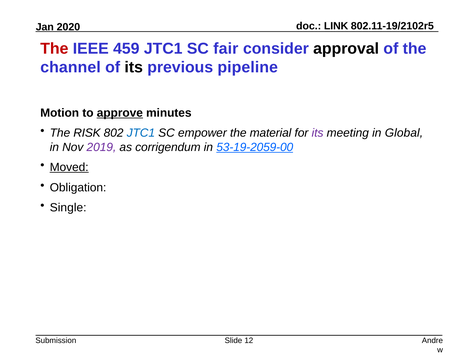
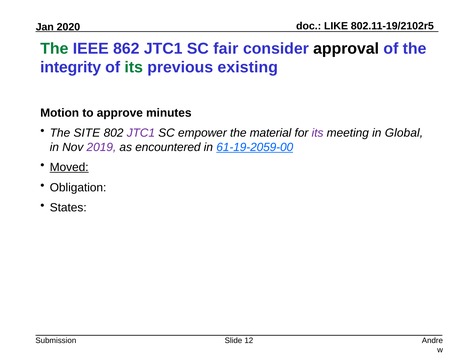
LINK: LINK -> LIKE
The at (54, 49) colour: red -> green
459: 459 -> 862
channel: channel -> integrity
its at (134, 67) colour: black -> green
pipeline: pipeline -> existing
approve underline: present -> none
RISK: RISK -> SITE
JTC1 at (141, 133) colour: blue -> purple
corrigendum: corrigendum -> encountered
53-19-2059-00: 53-19-2059-00 -> 61-19-2059-00
Single: Single -> States
